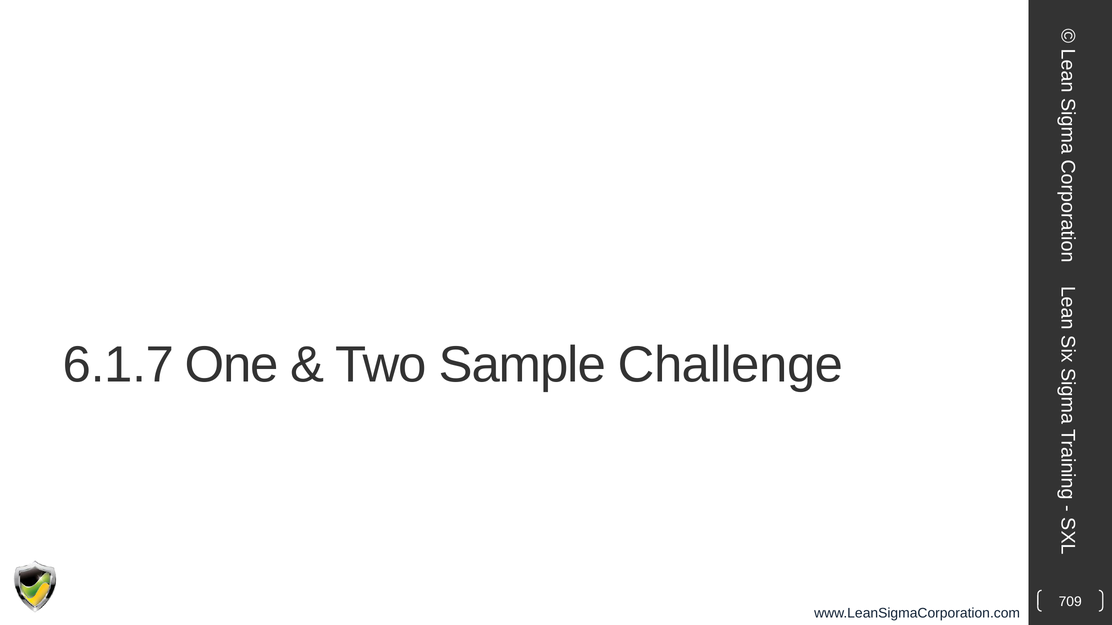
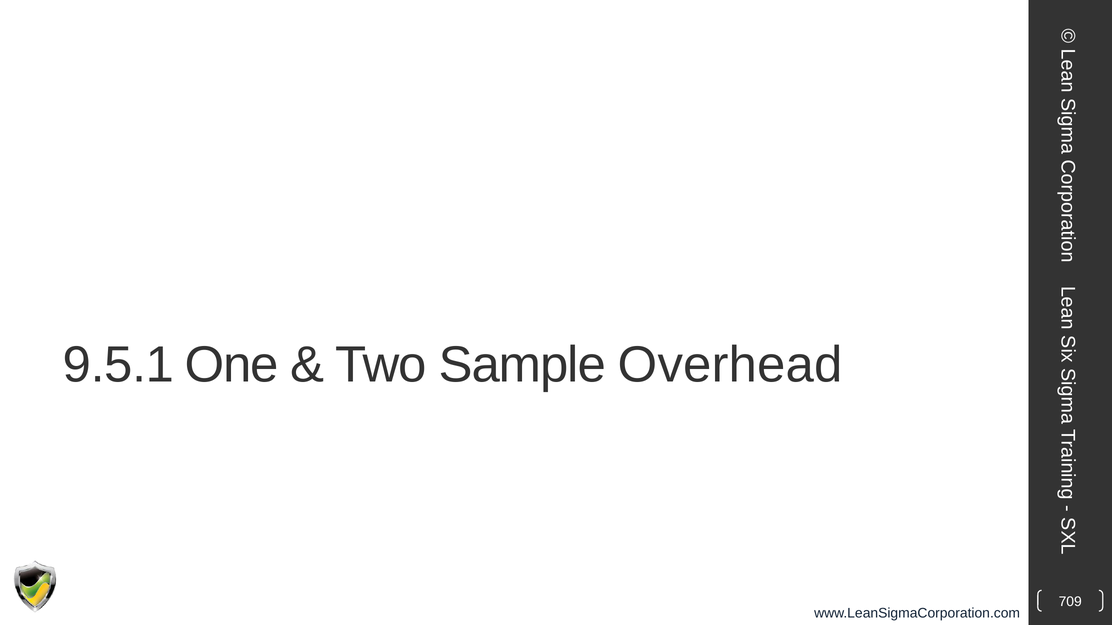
6.1.7: 6.1.7 -> 9.5.1
Challenge: Challenge -> Overhead
